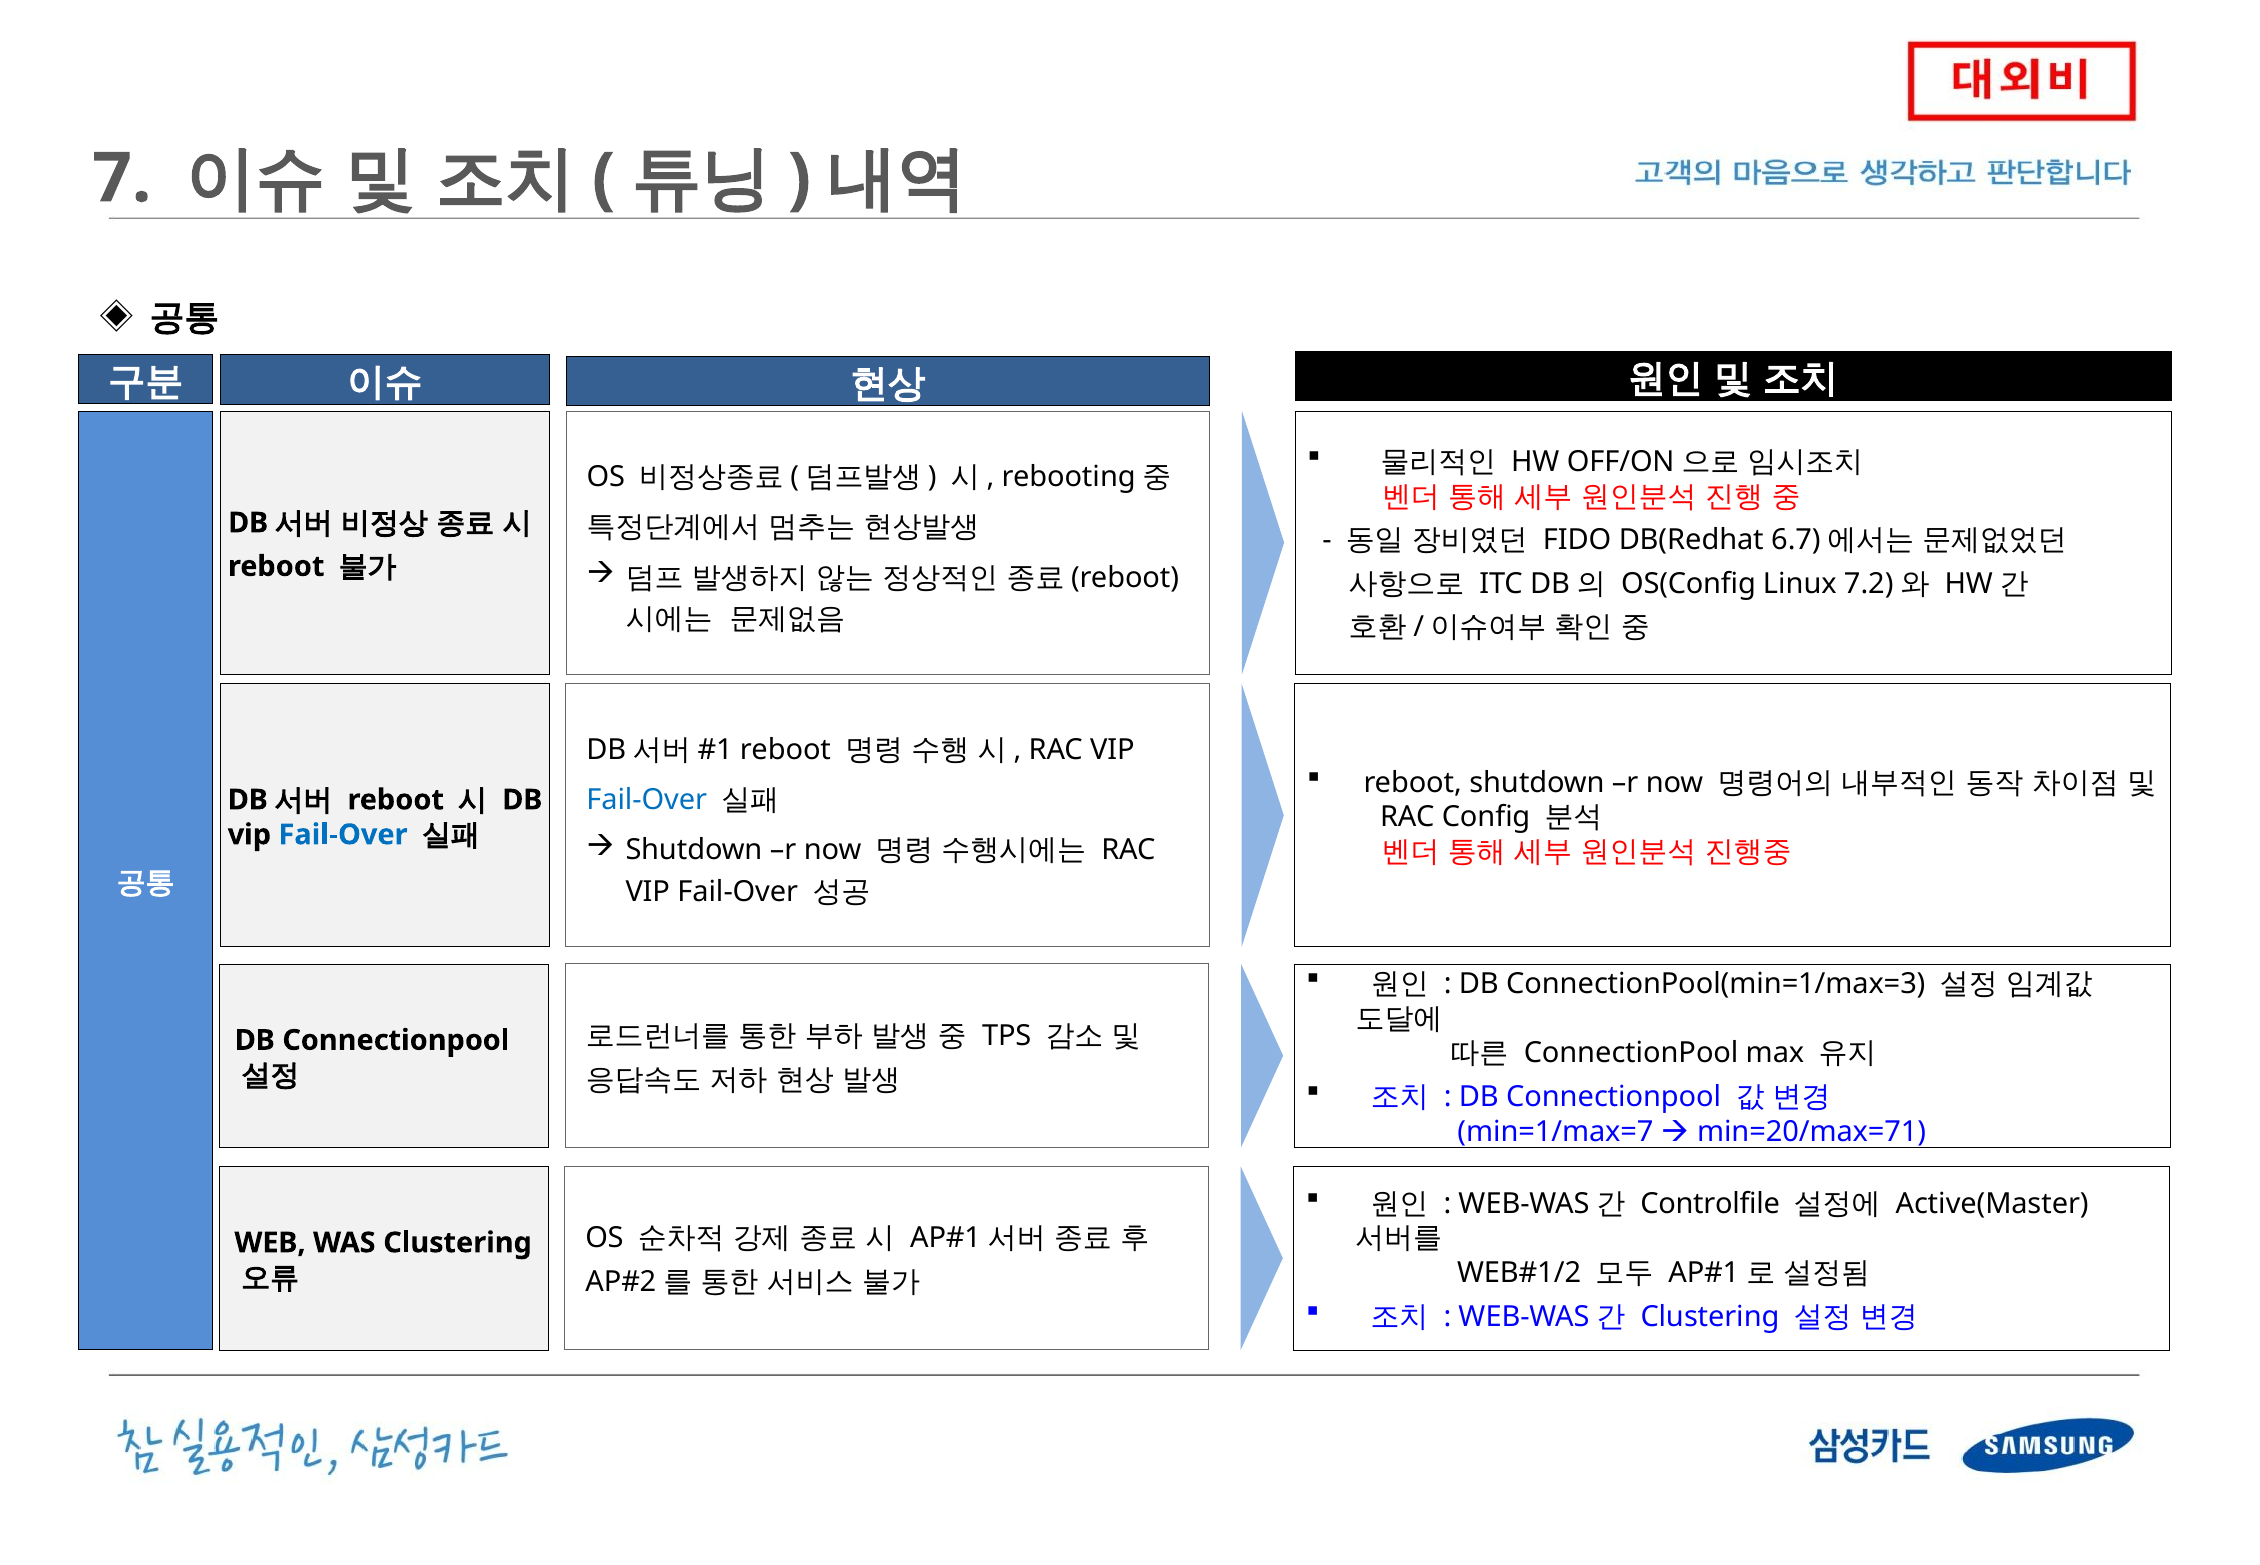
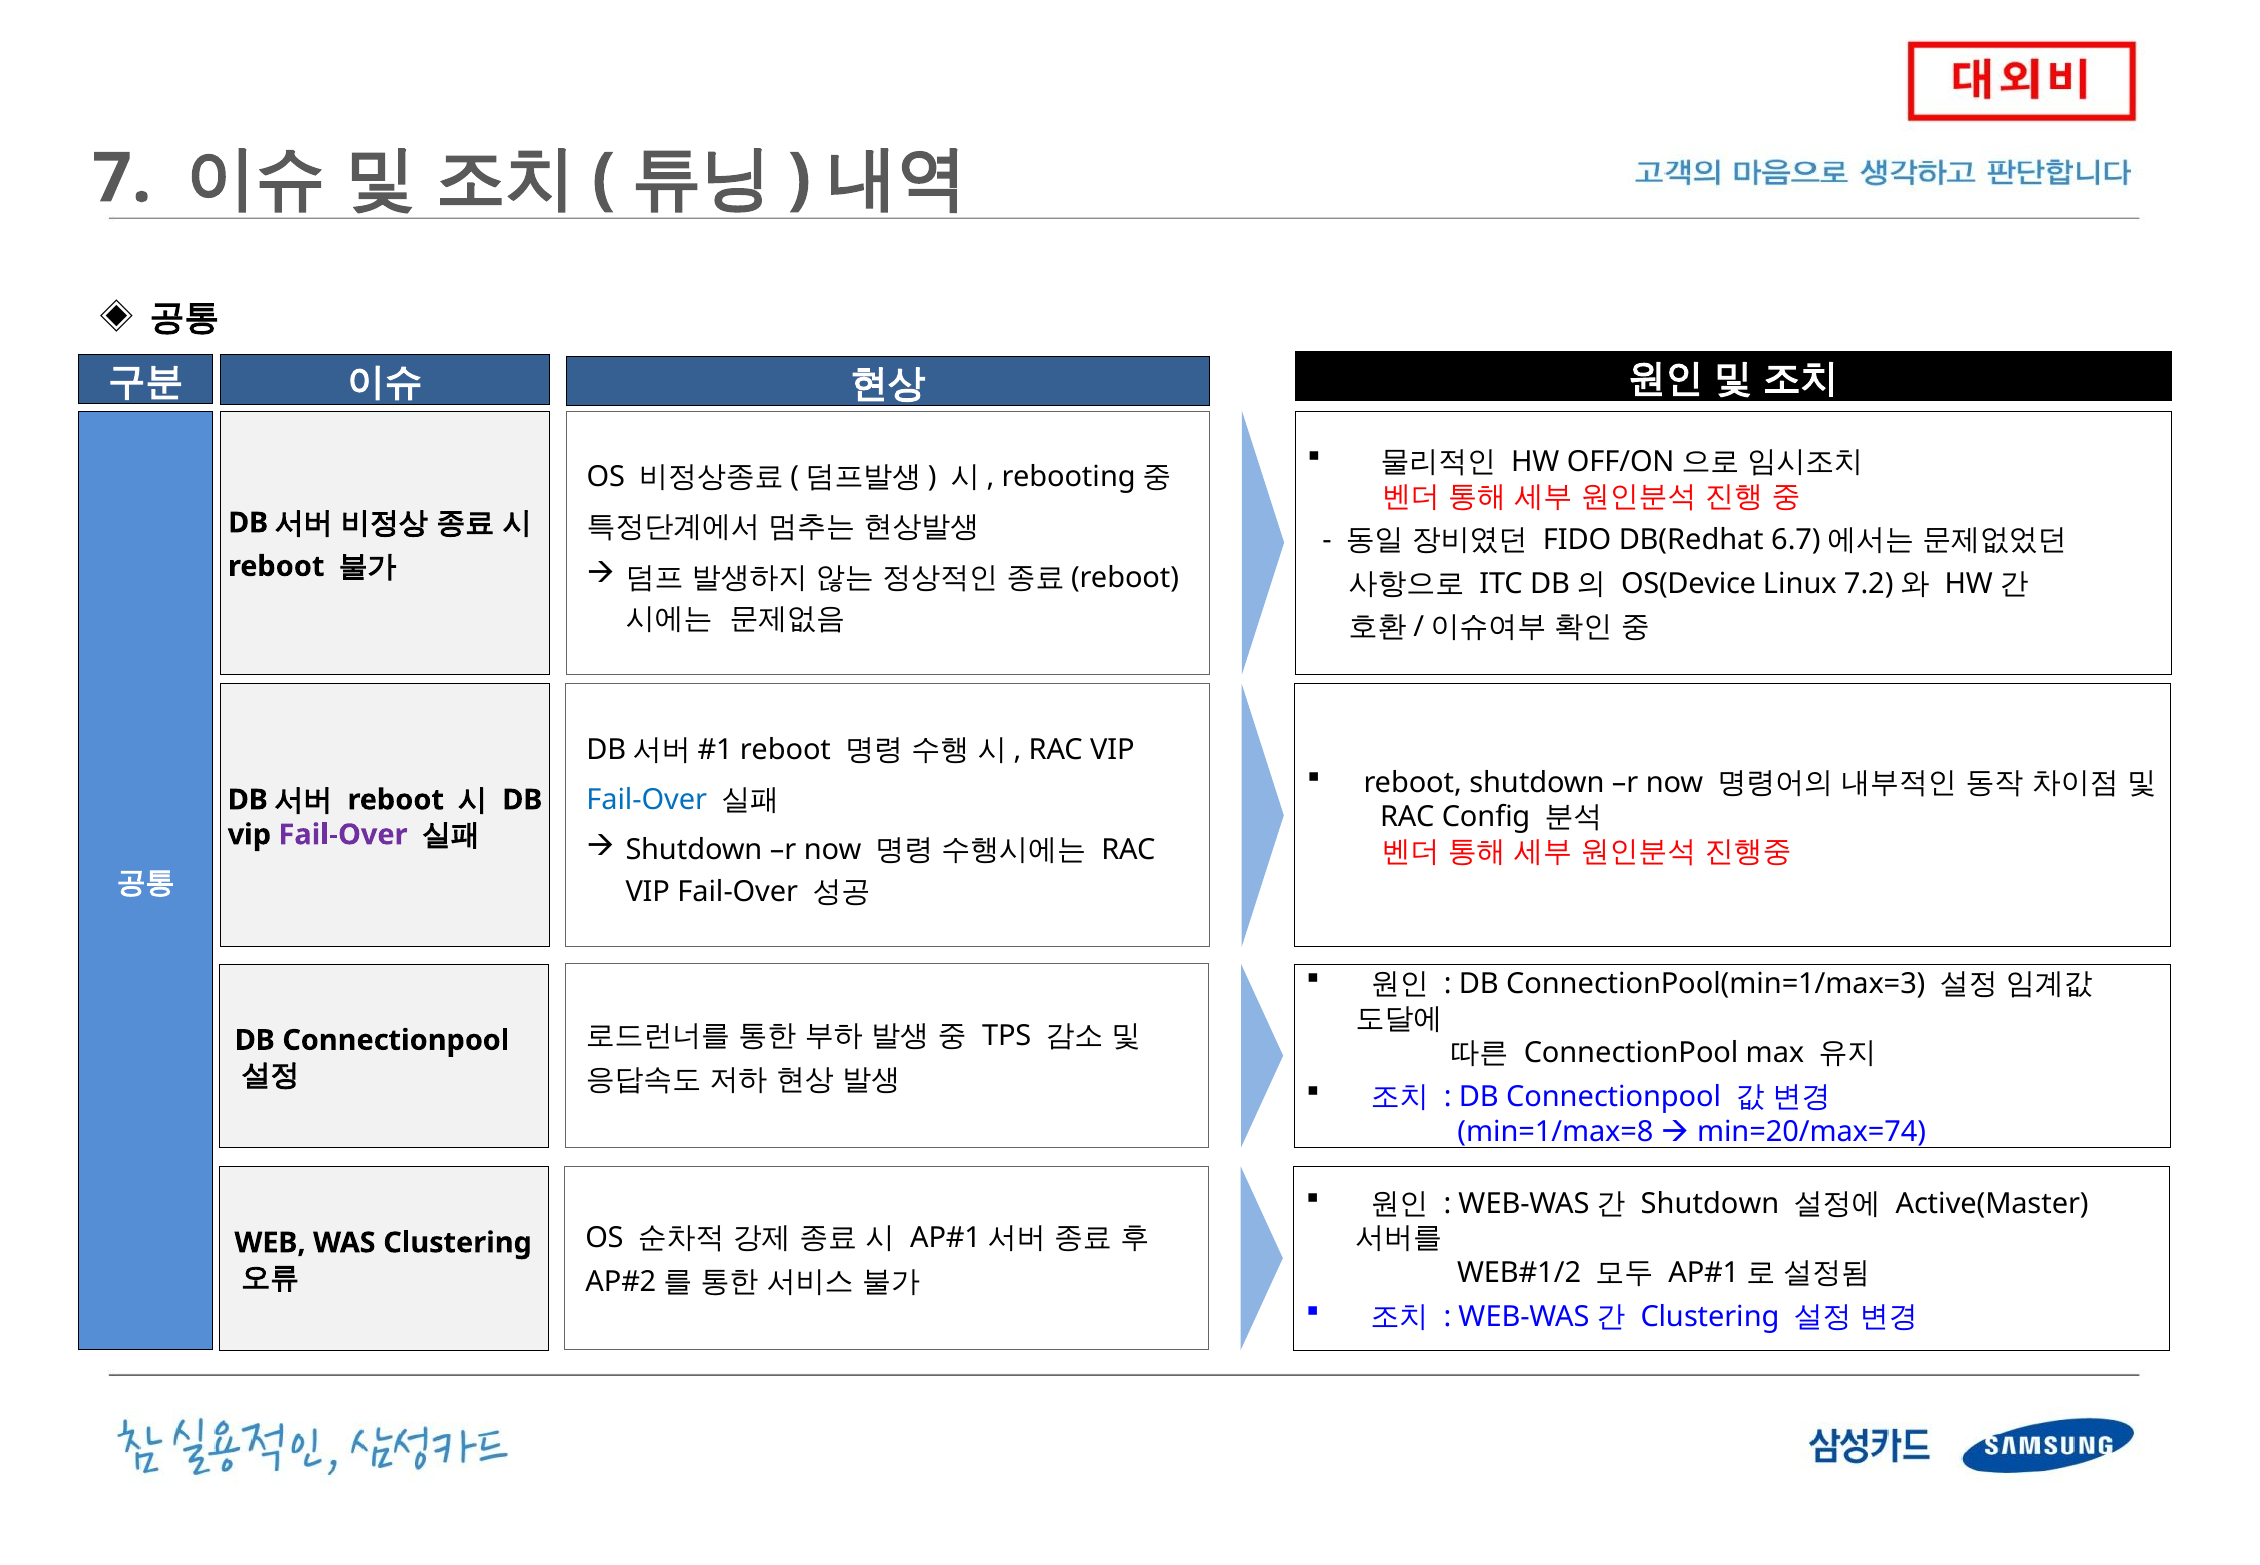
OS(Config: OS(Config -> OS(Device
Fail-Over at (343, 834) colour: blue -> purple
min=1/max=7: min=1/max=7 -> min=1/max=8
min=20/max=71: min=20/max=71 -> min=20/max=74
Controlfile at (1710, 1203): Controlfile -> Shutdown
